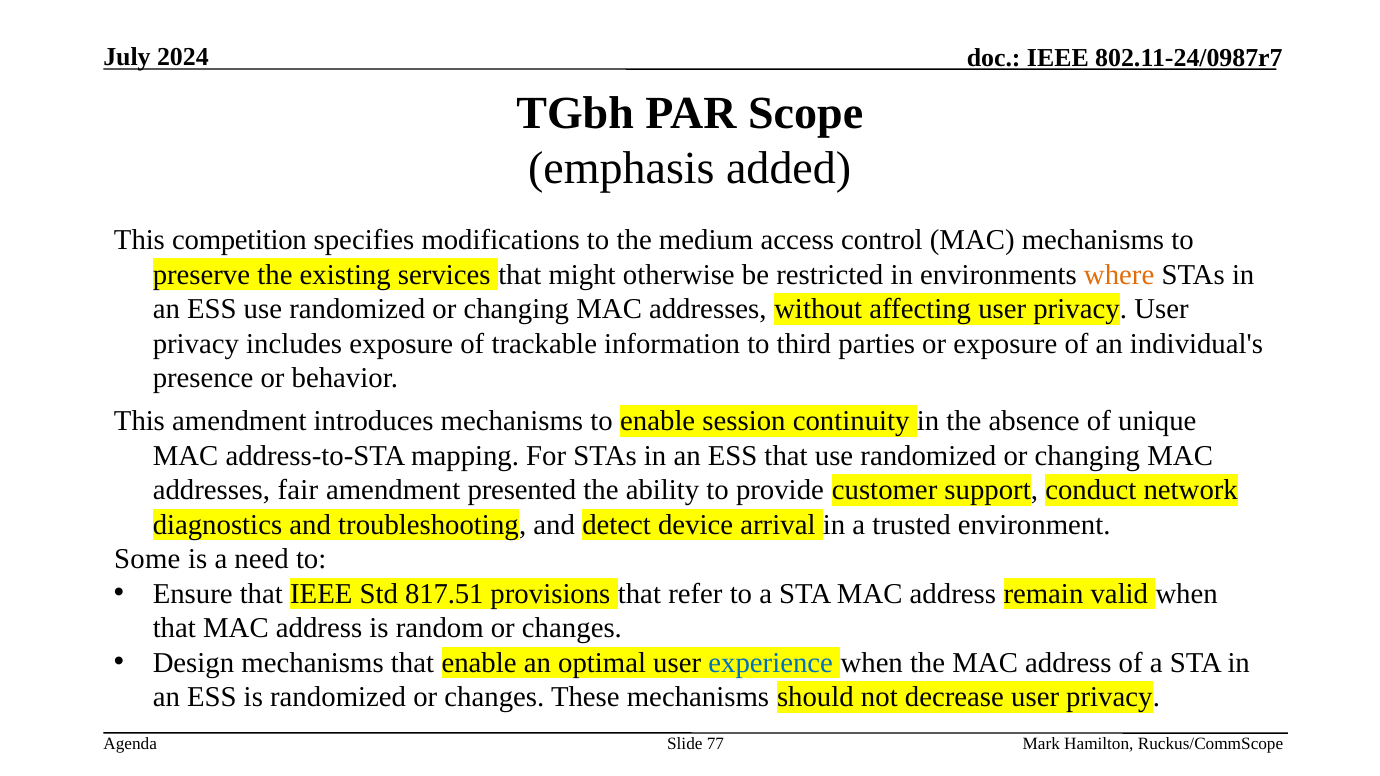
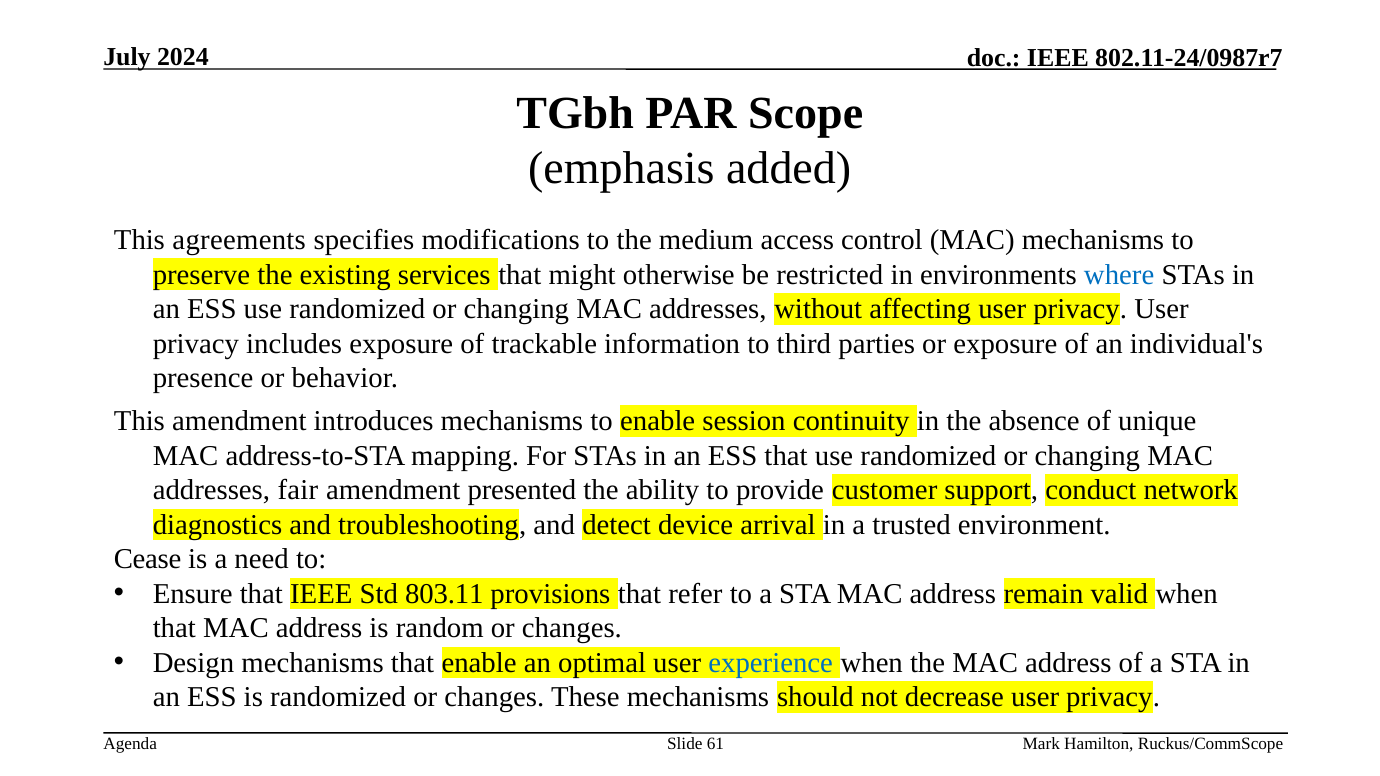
competition: competition -> agreements
where colour: orange -> blue
Some: Some -> Cease
817.51: 817.51 -> 803.11
77: 77 -> 61
